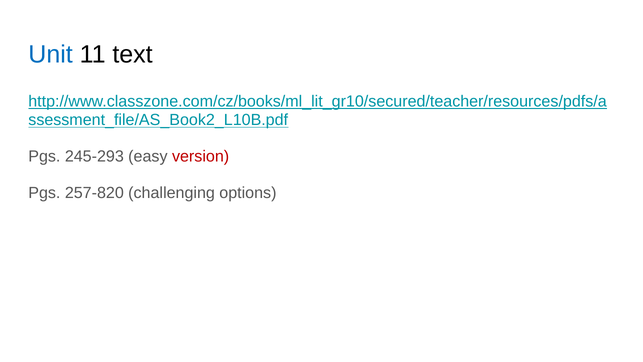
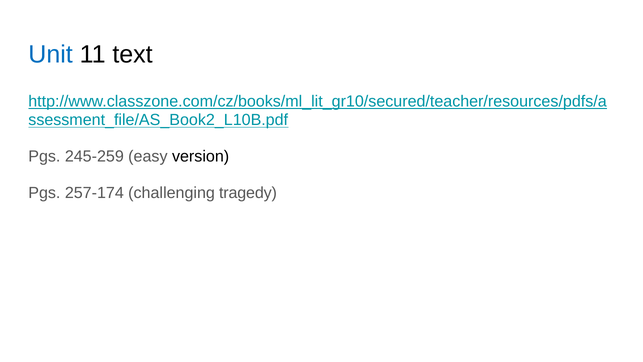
245-293: 245-293 -> 245-259
version colour: red -> black
257-820: 257-820 -> 257-174
options: options -> tragedy
